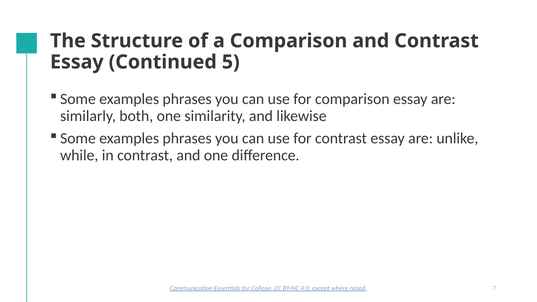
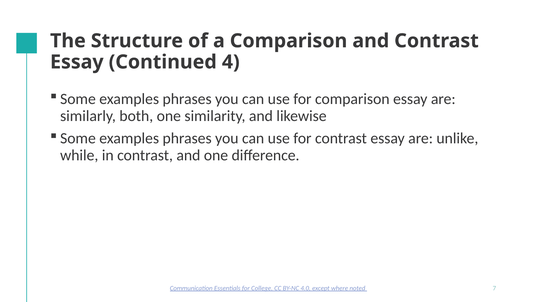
5: 5 -> 4
